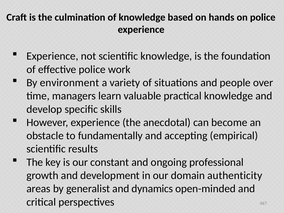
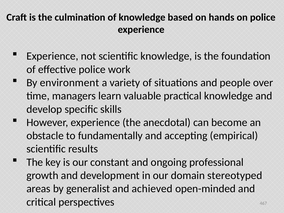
authenticity: authenticity -> stereotyped
dynamics: dynamics -> achieved
